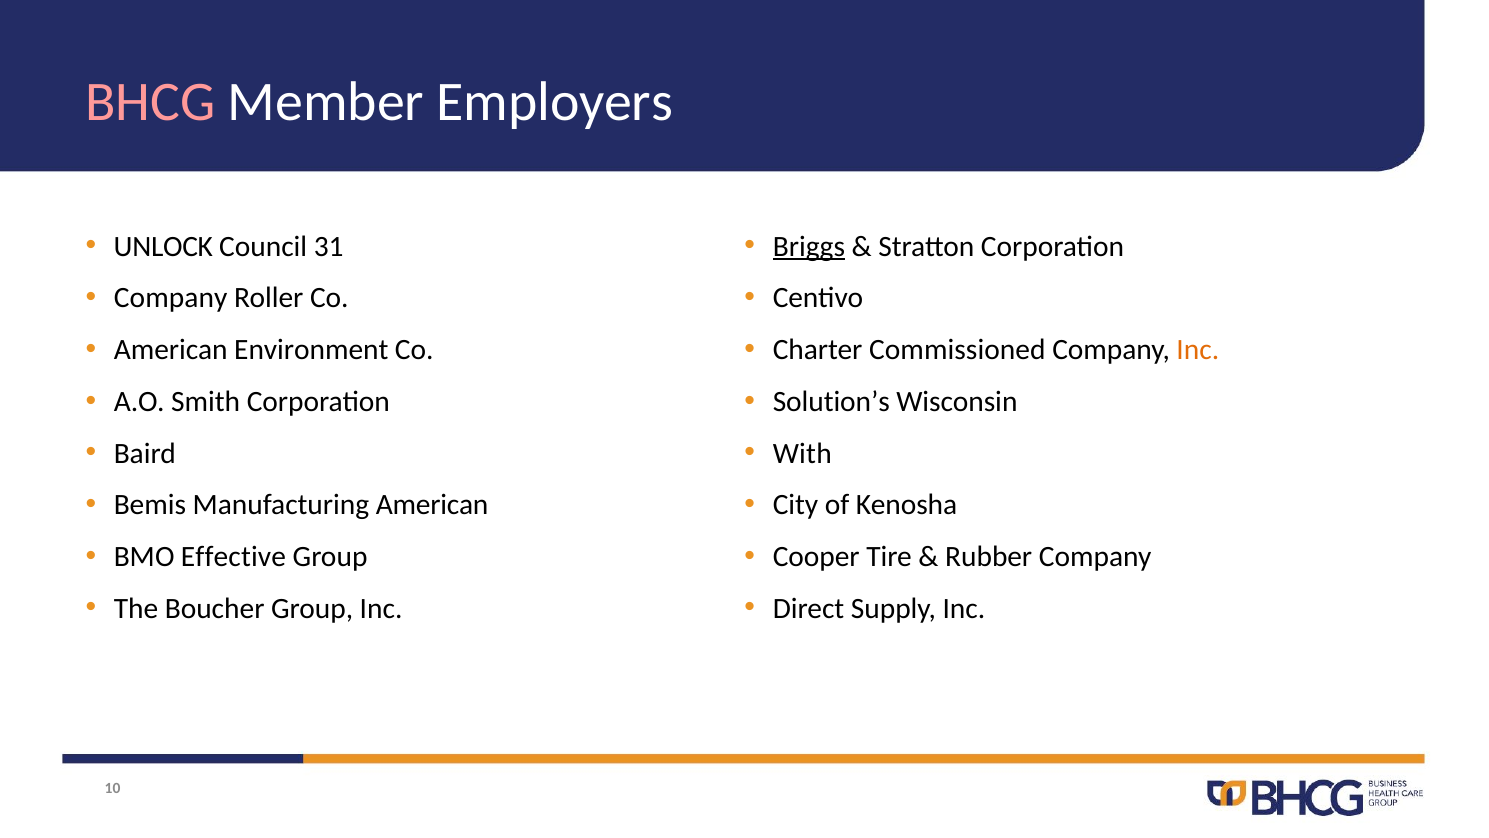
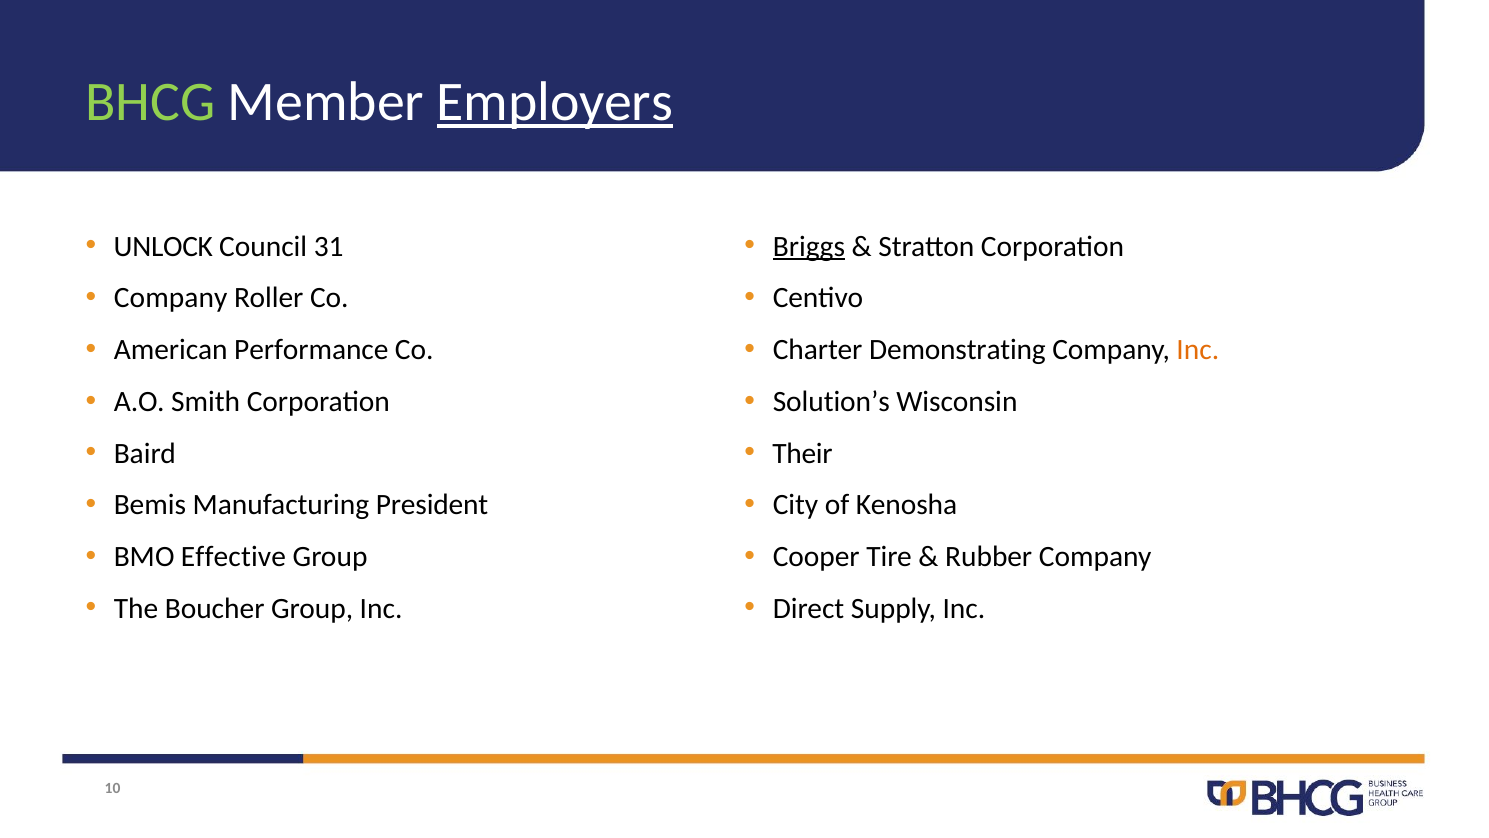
BHCG colour: pink -> light green
Employers underline: none -> present
Environment: Environment -> Performance
Commissioned: Commissioned -> Demonstrating
With: With -> Their
Manufacturing American: American -> President
